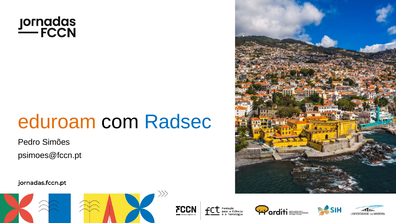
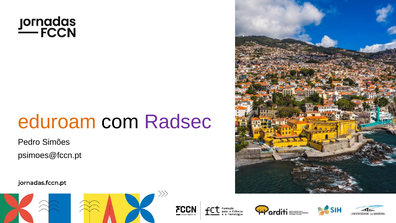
Radsec colour: blue -> purple
